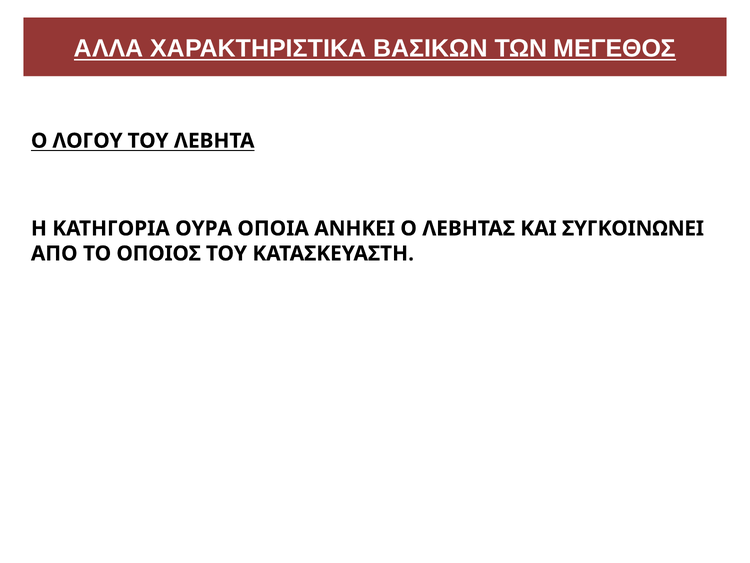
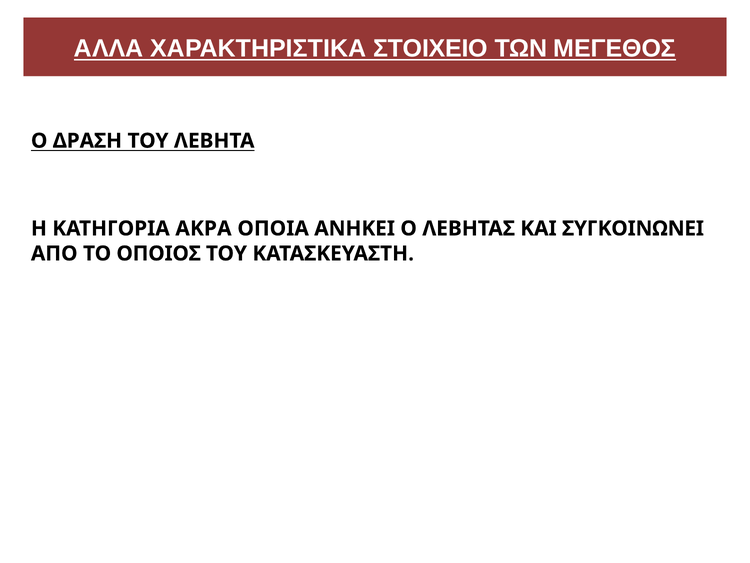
ΒΑΣΙΚΩΝ: ΒΑΣΙΚΩΝ -> ΣΤΟΙΧΕΙΟ
ΛΟΓΟΥ: ΛΟΓΟΥ -> ΔΡΑΣΗ
ΟΥΡΑ: ΟΥΡΑ -> ΑΚΡΑ
